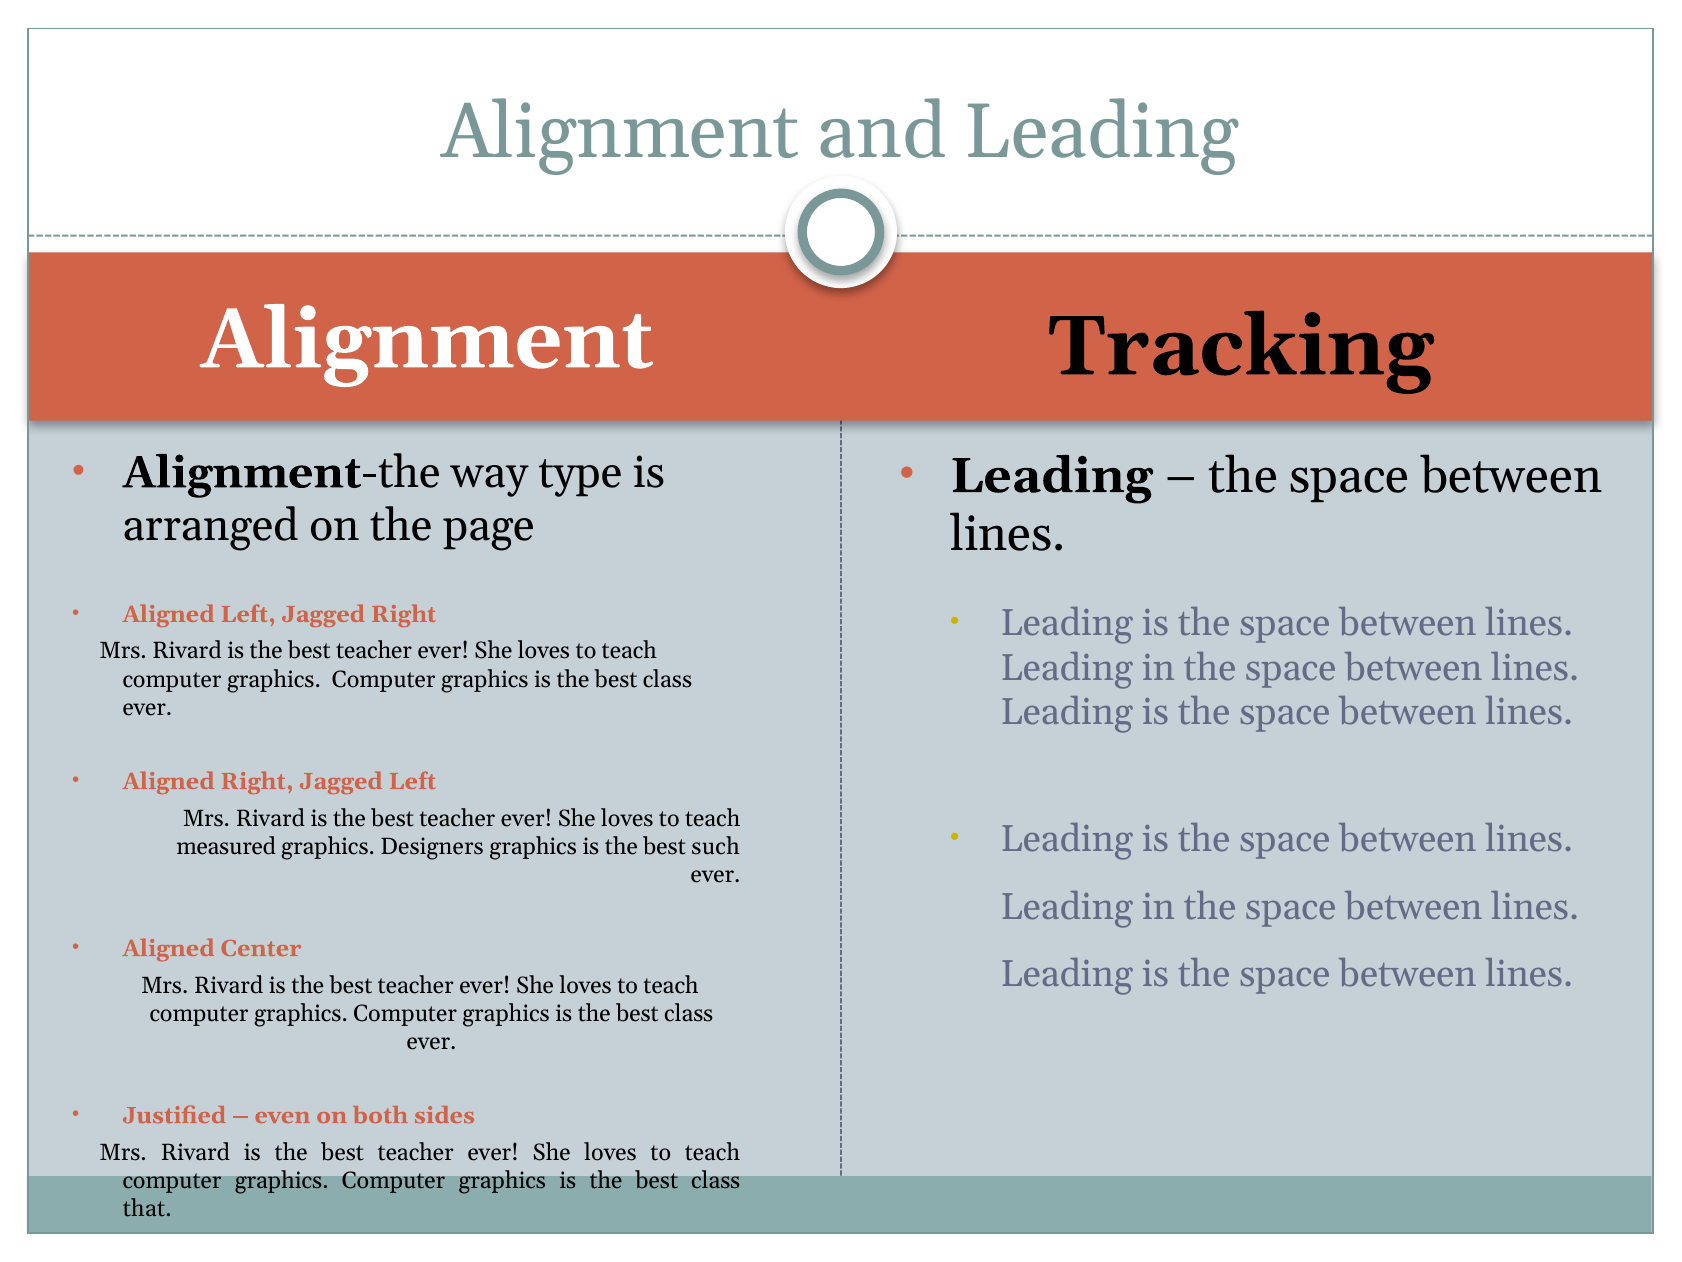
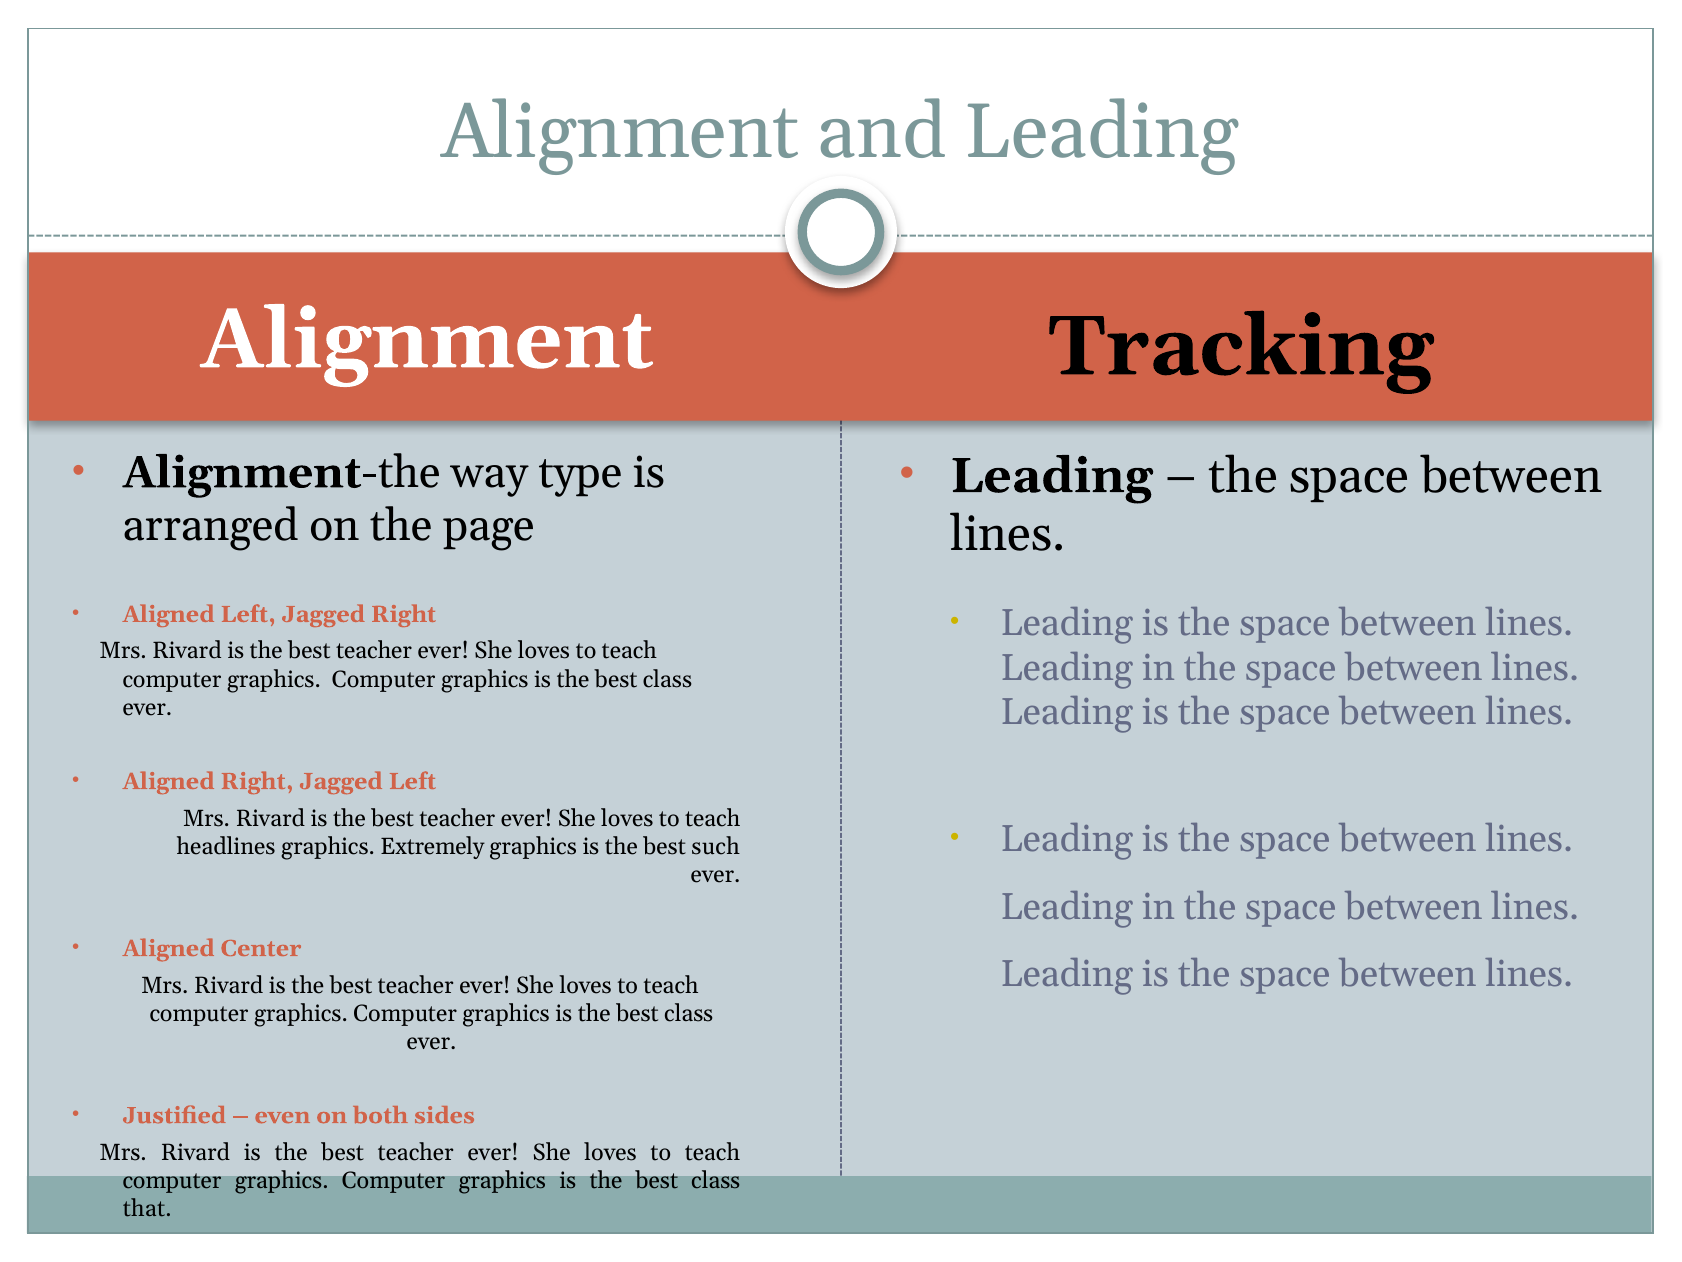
measured: measured -> headlines
Designers: Designers -> Extremely
